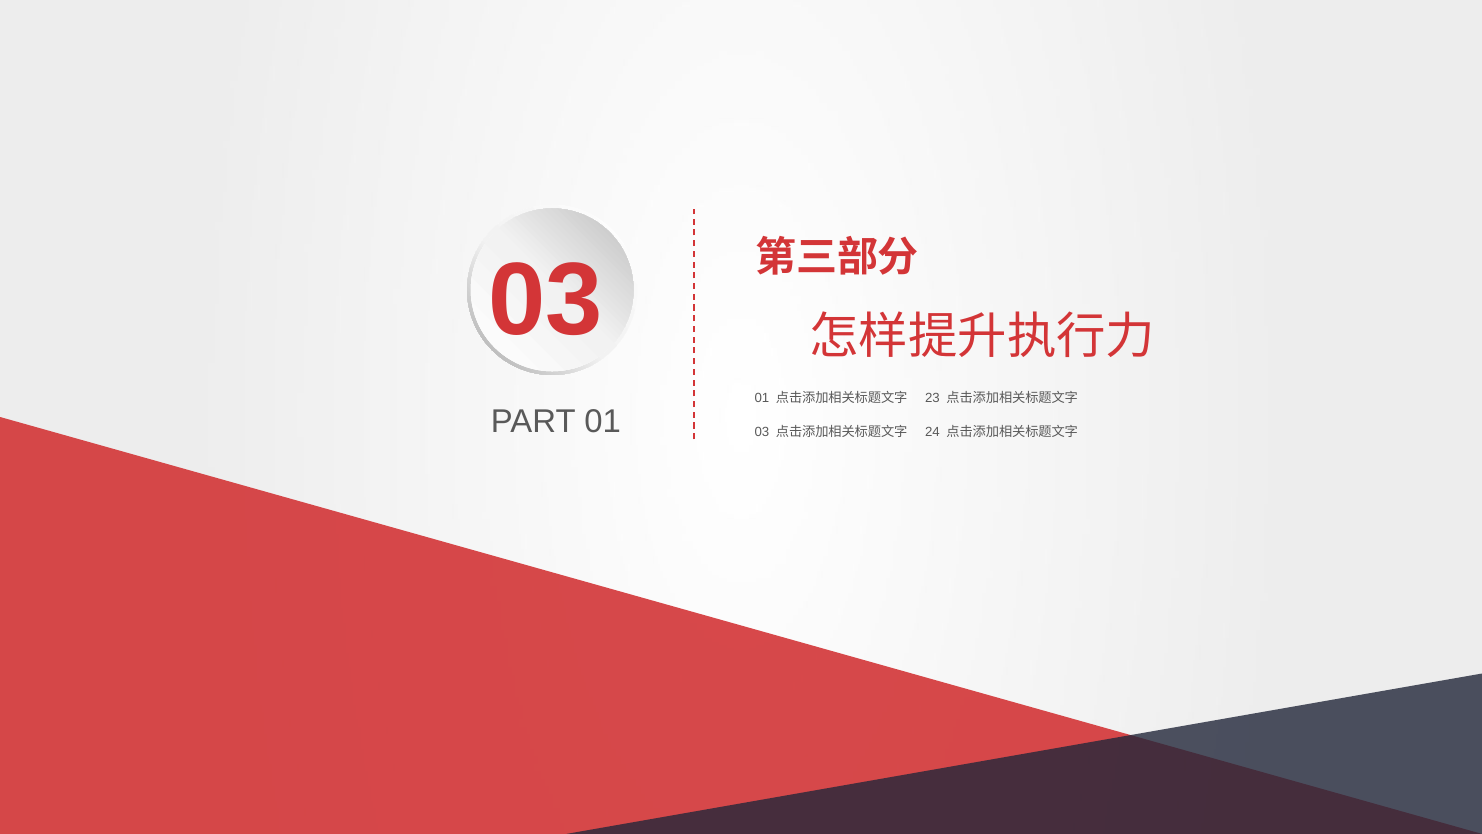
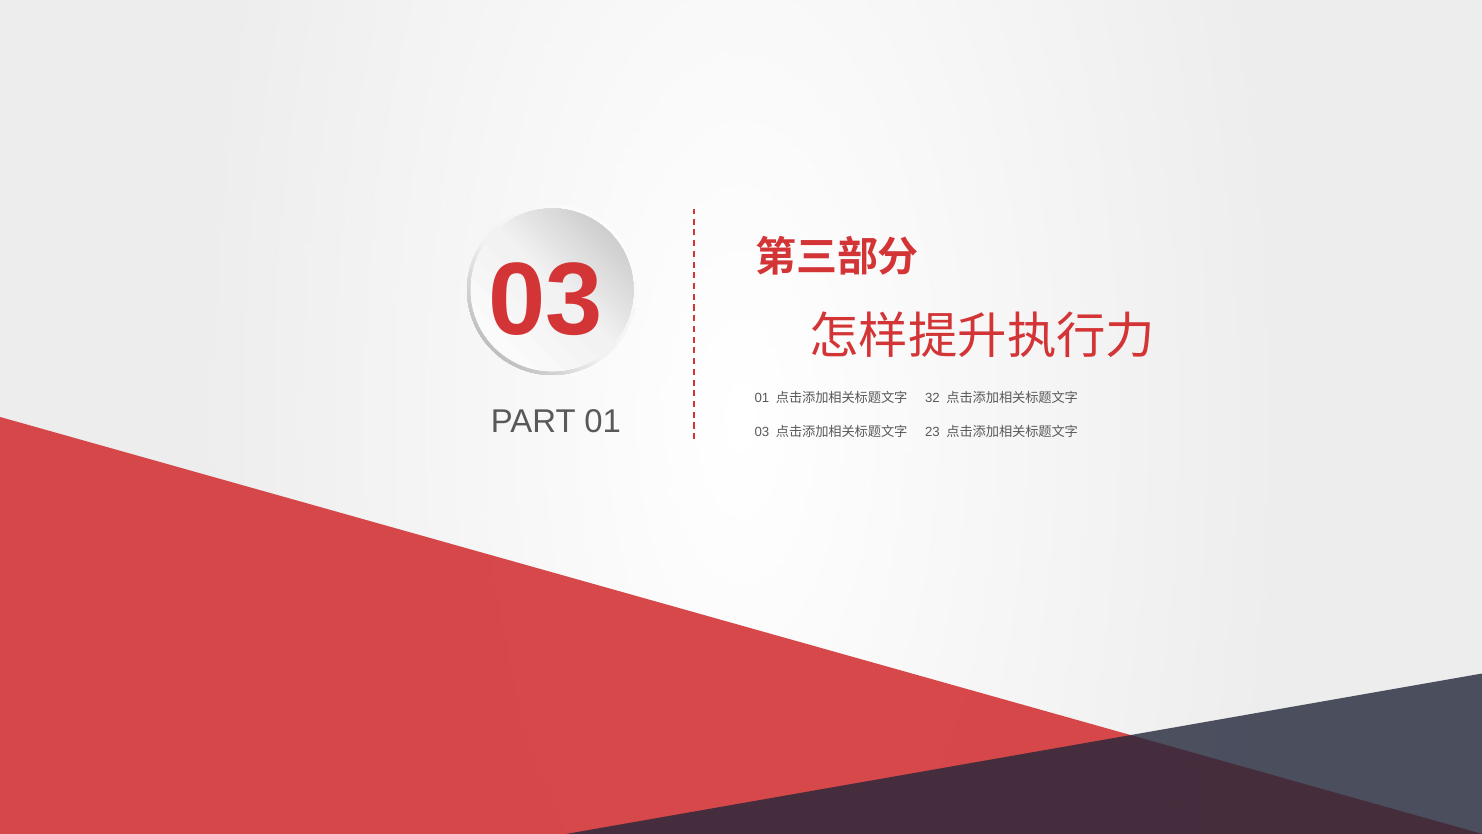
23: 23 -> 32
24: 24 -> 23
